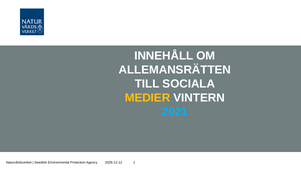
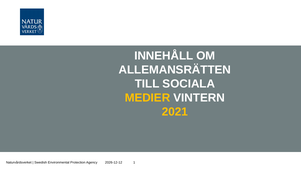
2021 colour: light blue -> yellow
